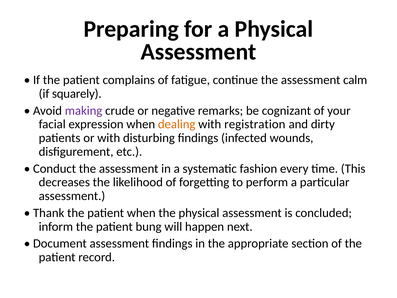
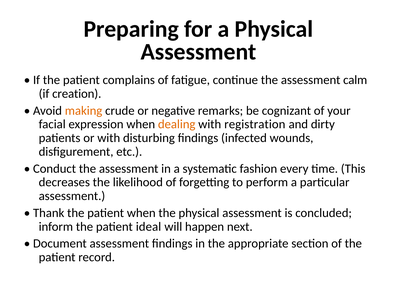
squarely: squarely -> creation
making colour: purple -> orange
bung: bung -> ideal
